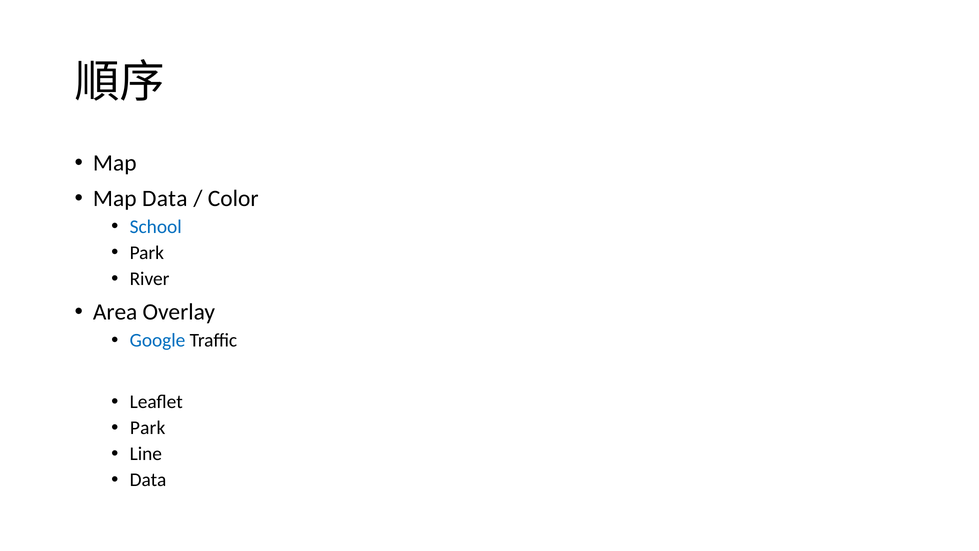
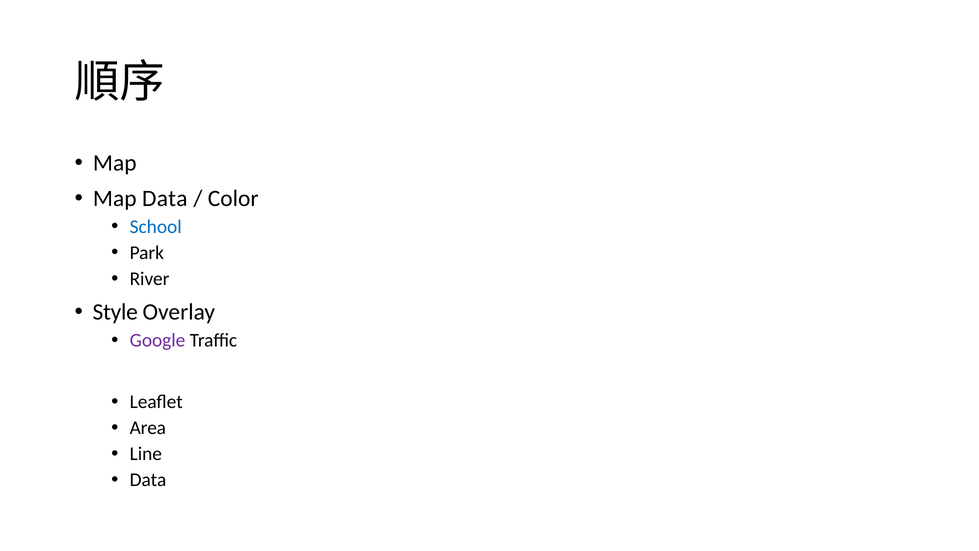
Area: Area -> Style
Google colour: blue -> purple
Park at (148, 428): Park -> Area
